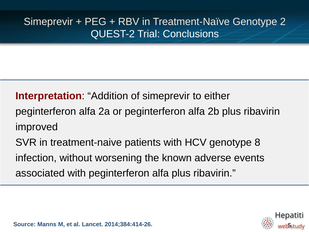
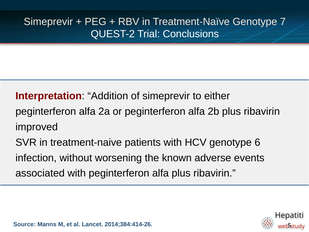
2: 2 -> 7
8: 8 -> 6
